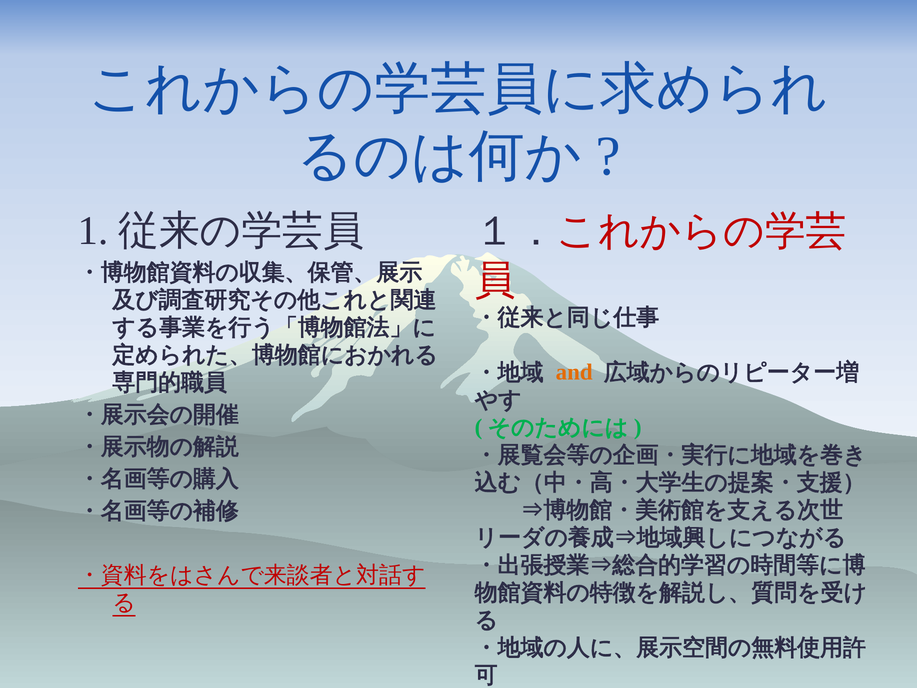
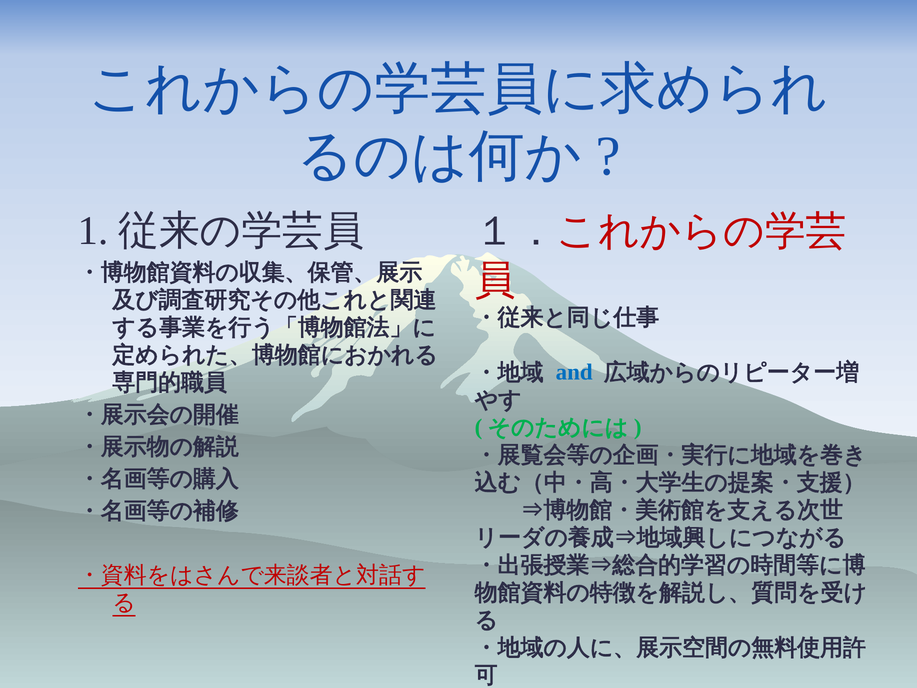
and colour: orange -> blue
